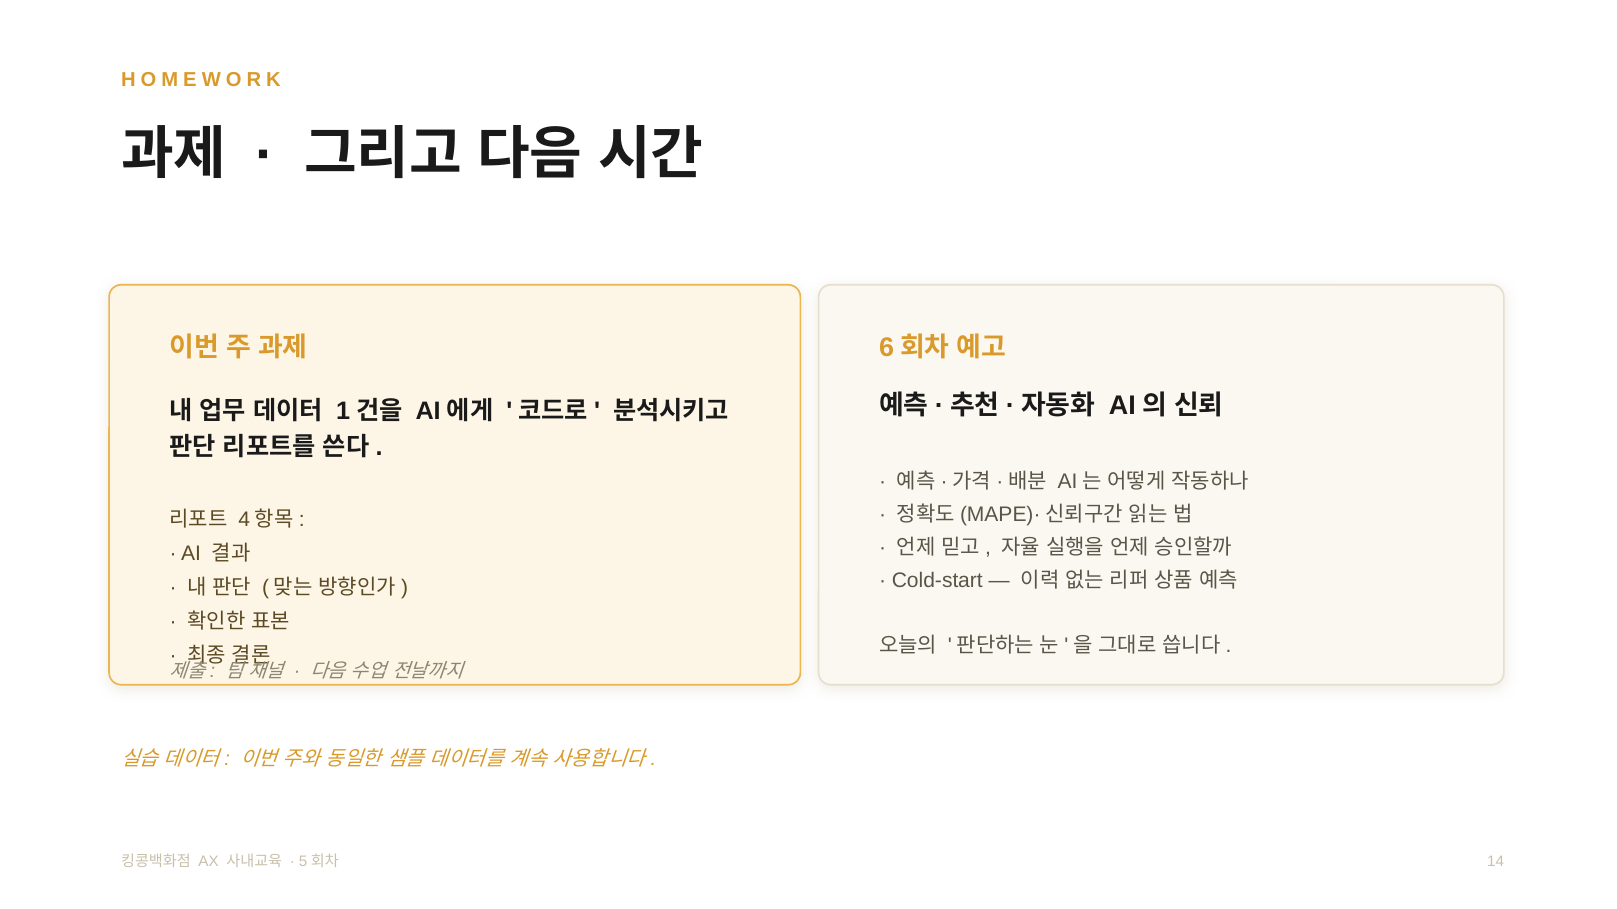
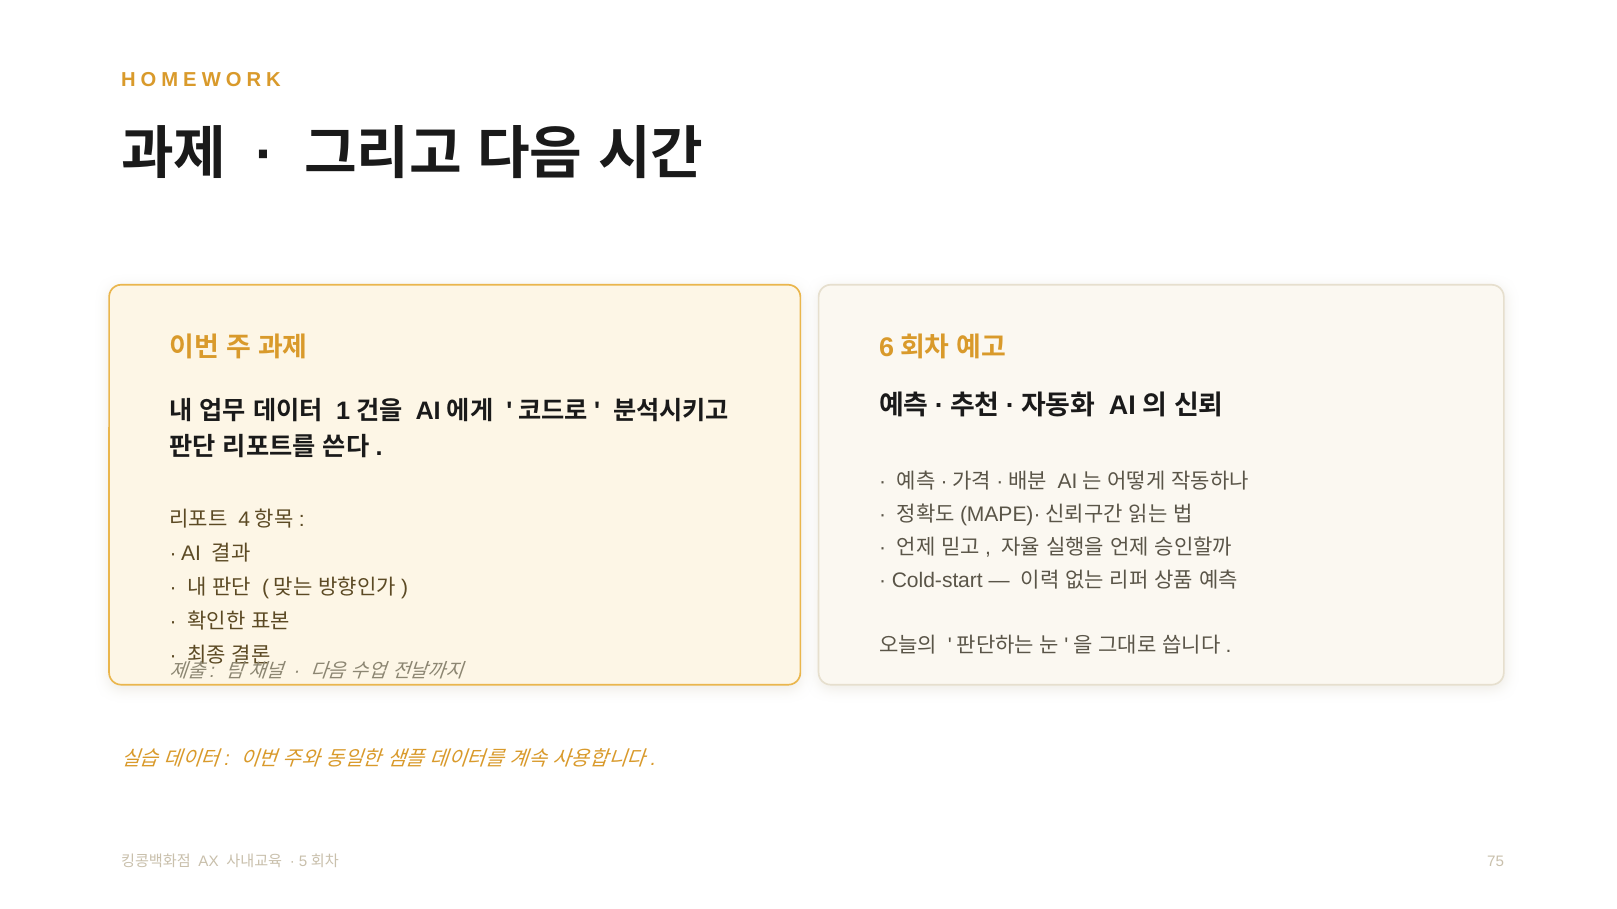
14: 14 -> 75
